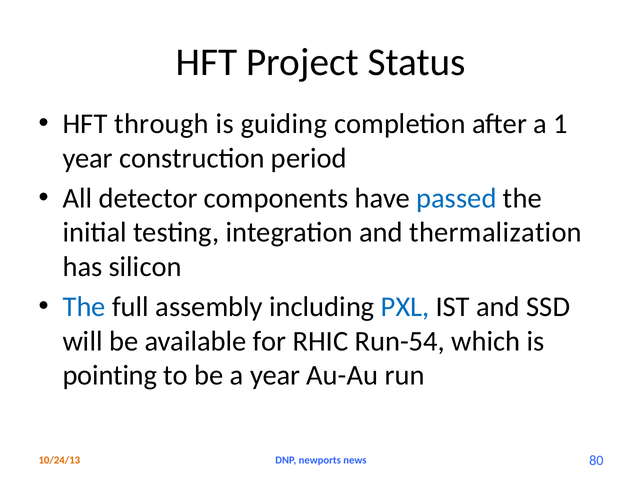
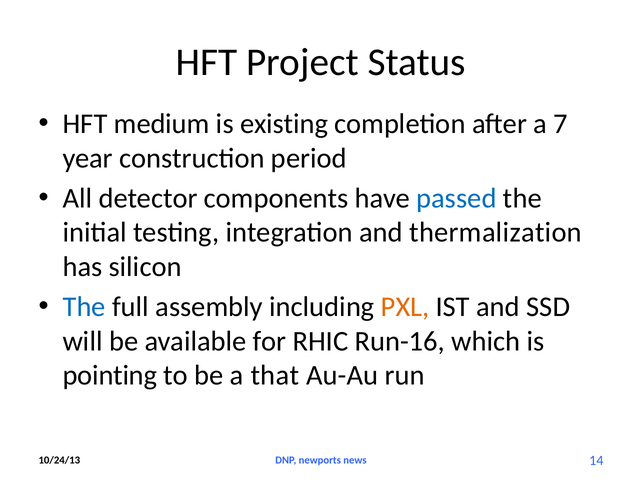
through: through -> medium
guiding: guiding -> existing
1: 1 -> 7
PXL colour: blue -> orange
Run-54: Run-54 -> Run-16
a year: year -> that
80: 80 -> 14
10/24/13 colour: orange -> black
